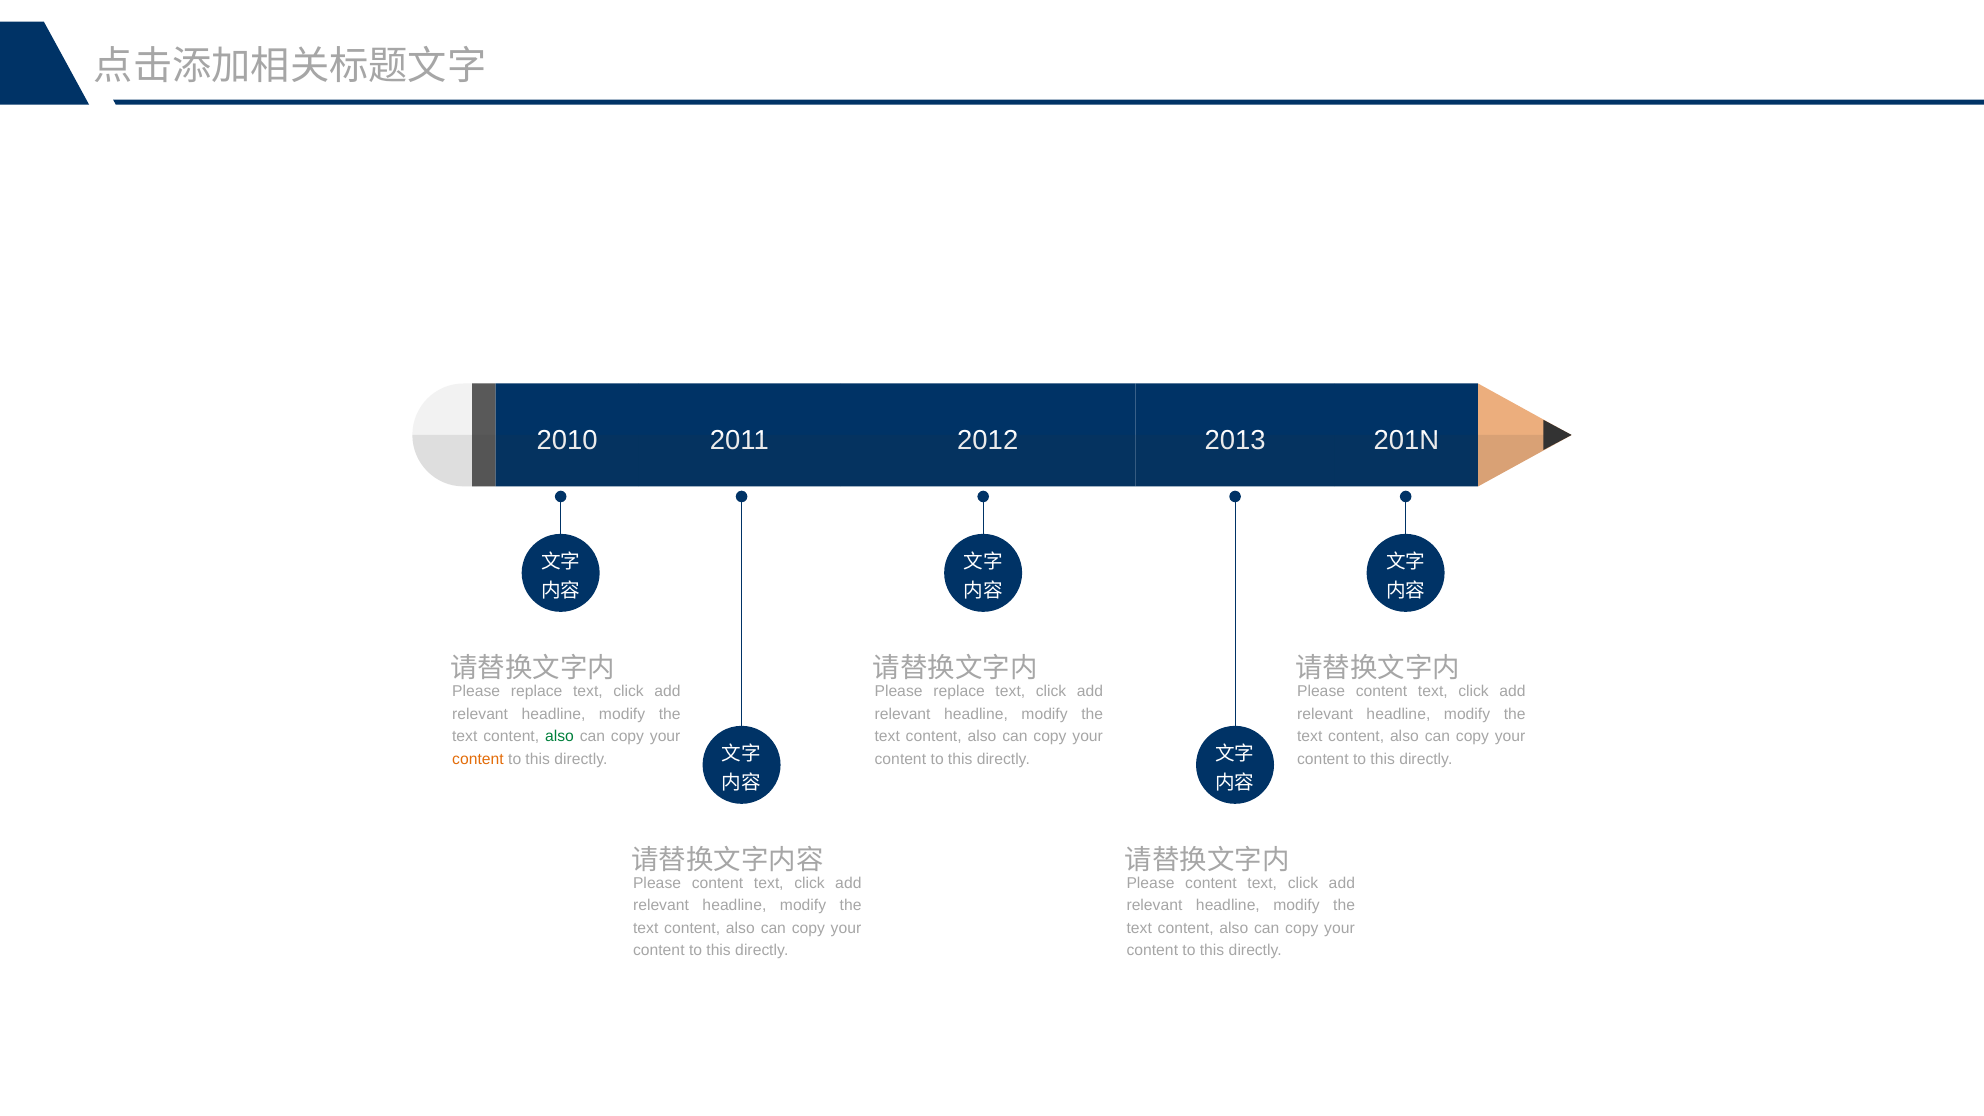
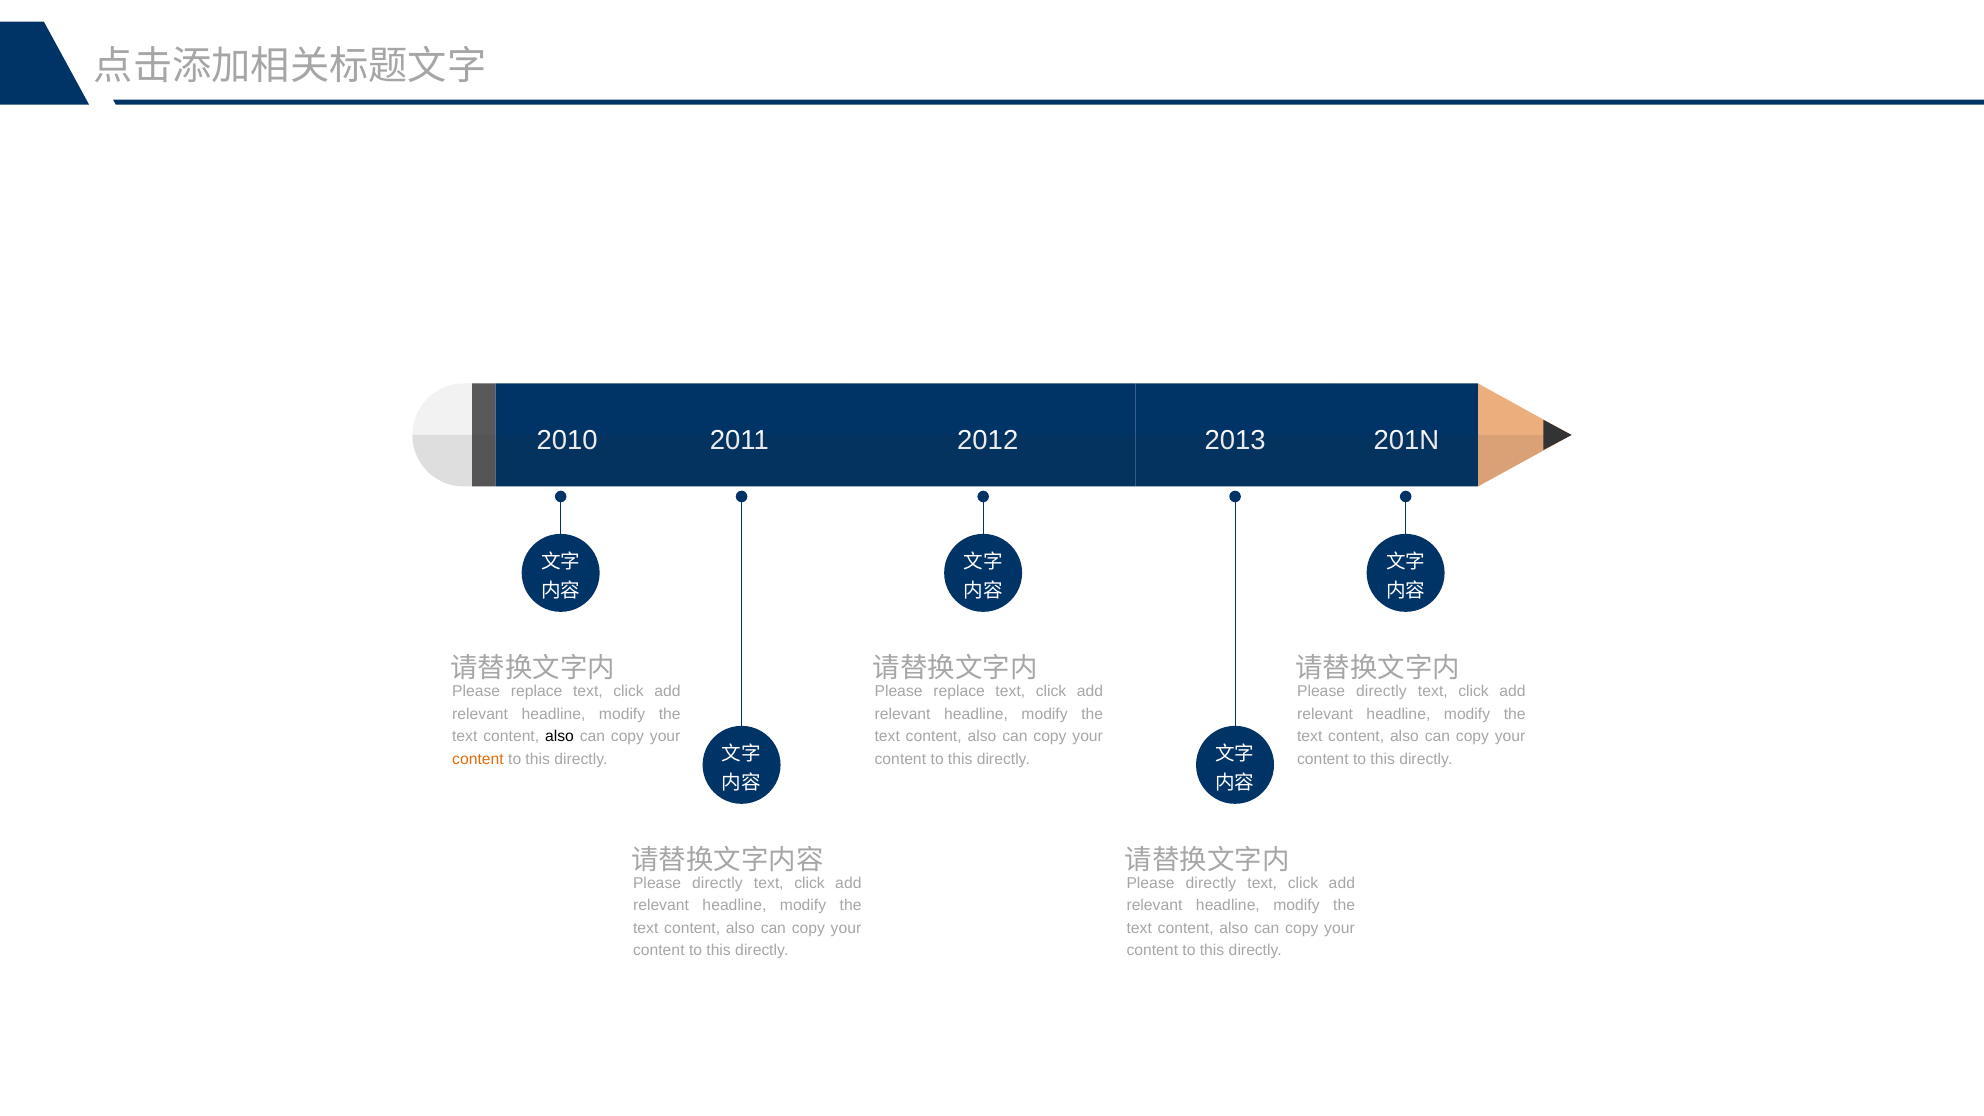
content at (1382, 691): content -> directly
also at (559, 736) colour: green -> black
content at (717, 883): content -> directly
content at (1211, 883): content -> directly
